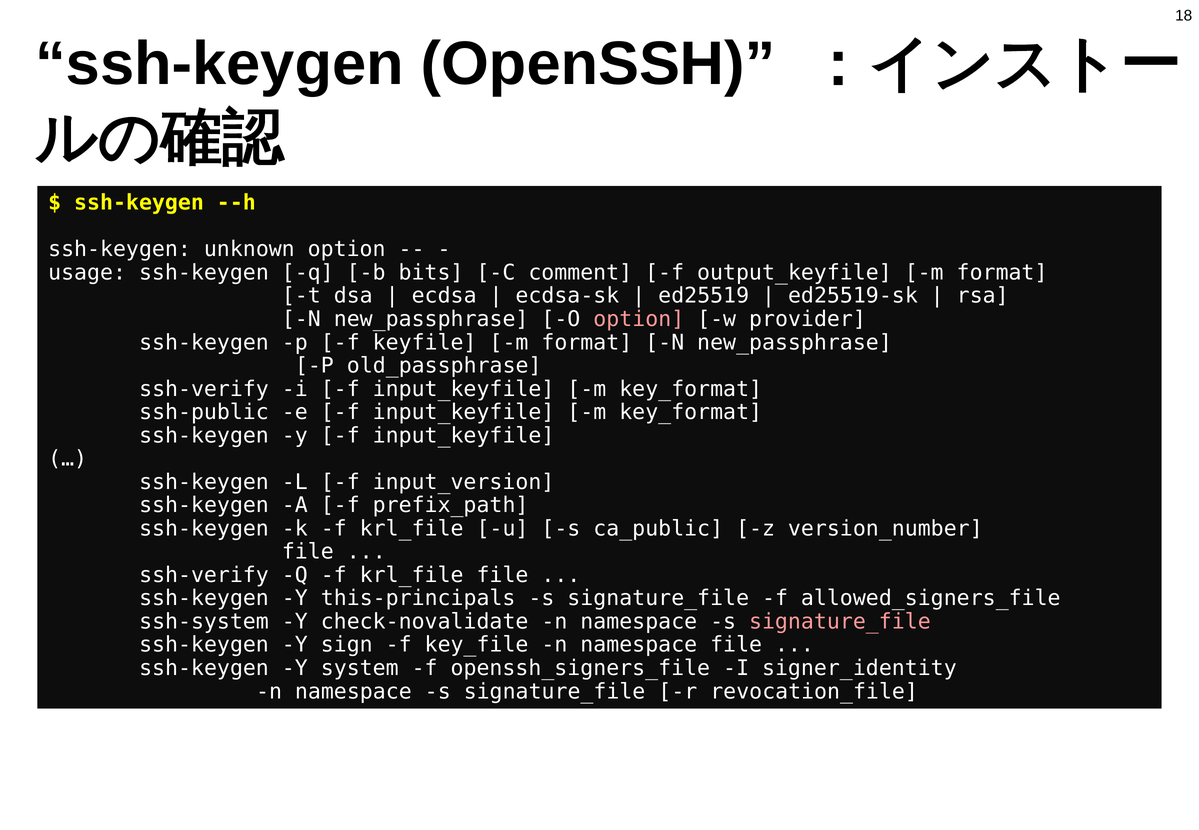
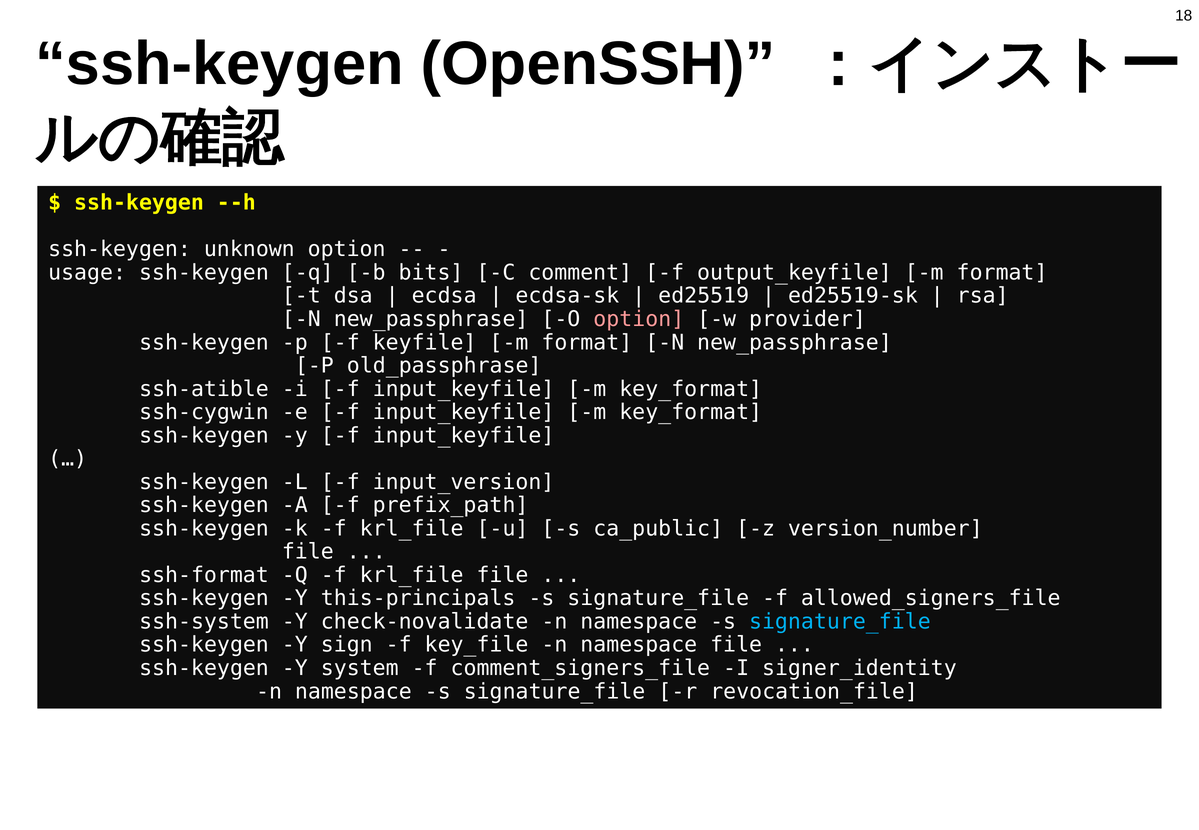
ssh-verify at (204, 389): ssh-verify -> ssh-atible
ssh-public: ssh-public -> ssh-cygwin
ssh-verify at (204, 575): ssh-verify -> ssh-format
signature_file at (840, 622) colour: pink -> light blue
openssh_signers_file: openssh_signers_file -> comment_signers_file
